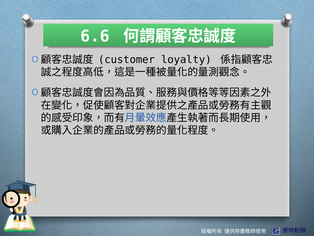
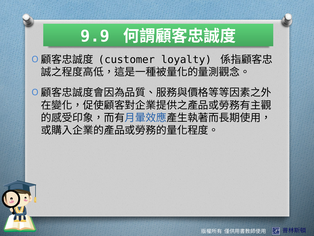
6.6: 6.6 -> 9.9
